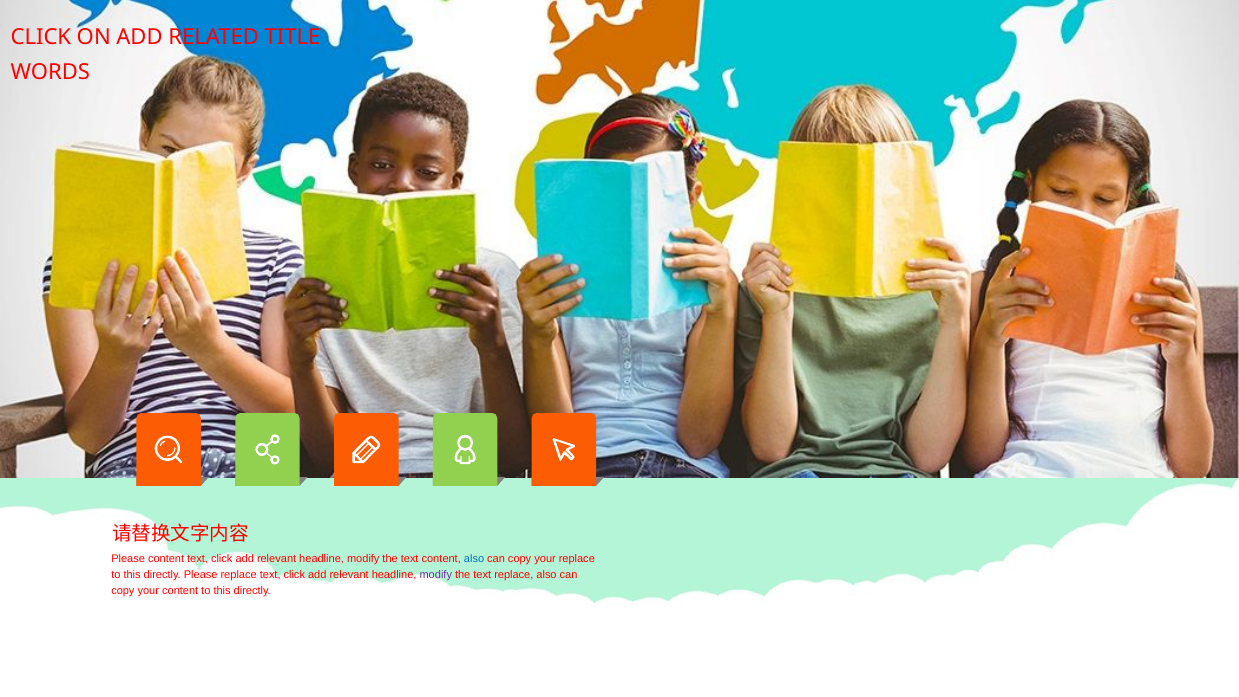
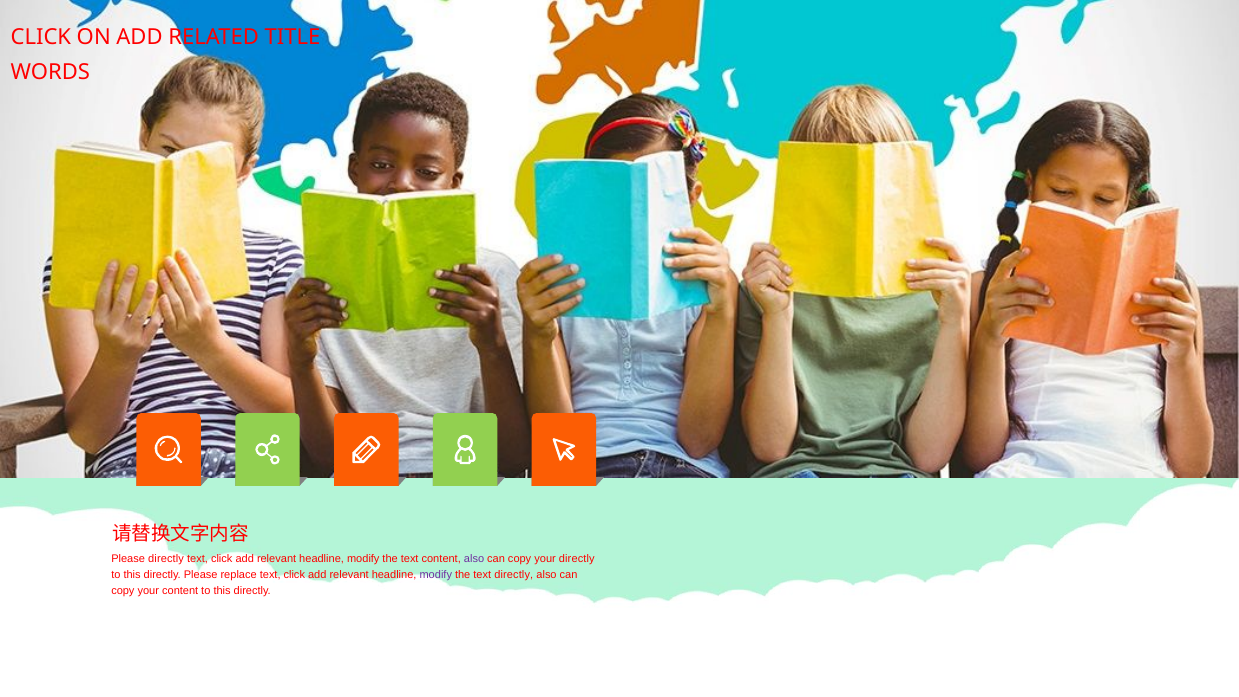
Please content: content -> directly
also at (474, 559) colour: blue -> purple
your replace: replace -> directly
text replace: replace -> directly
